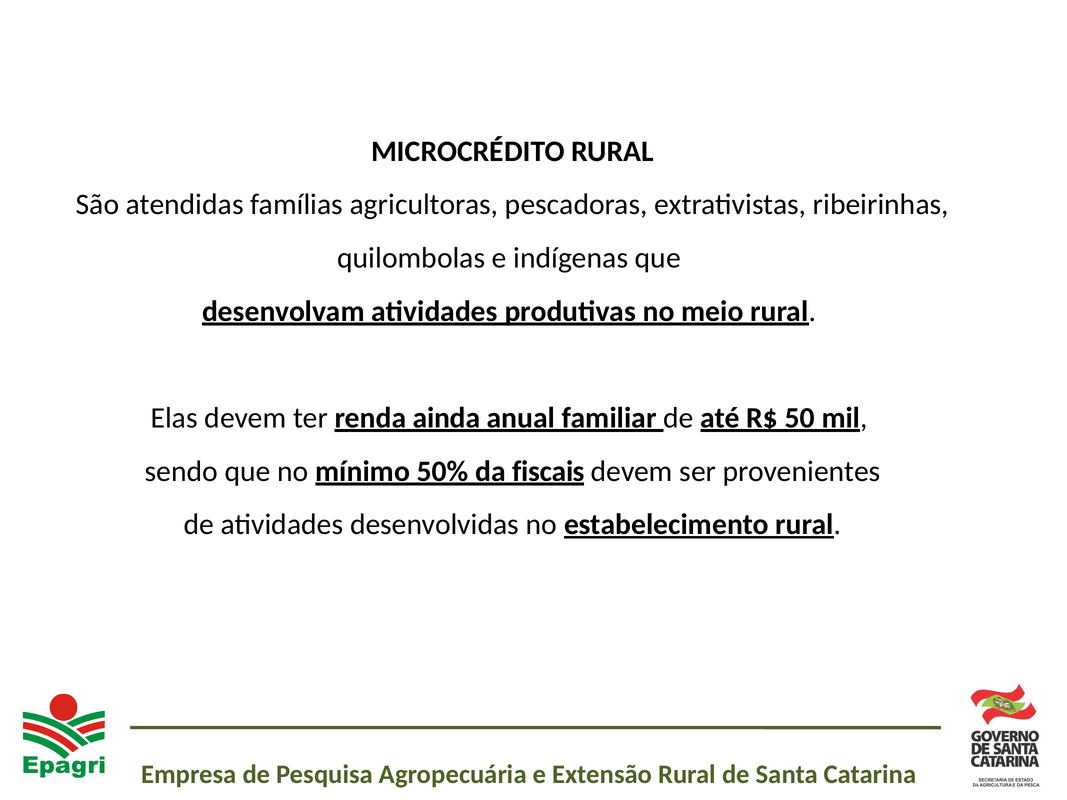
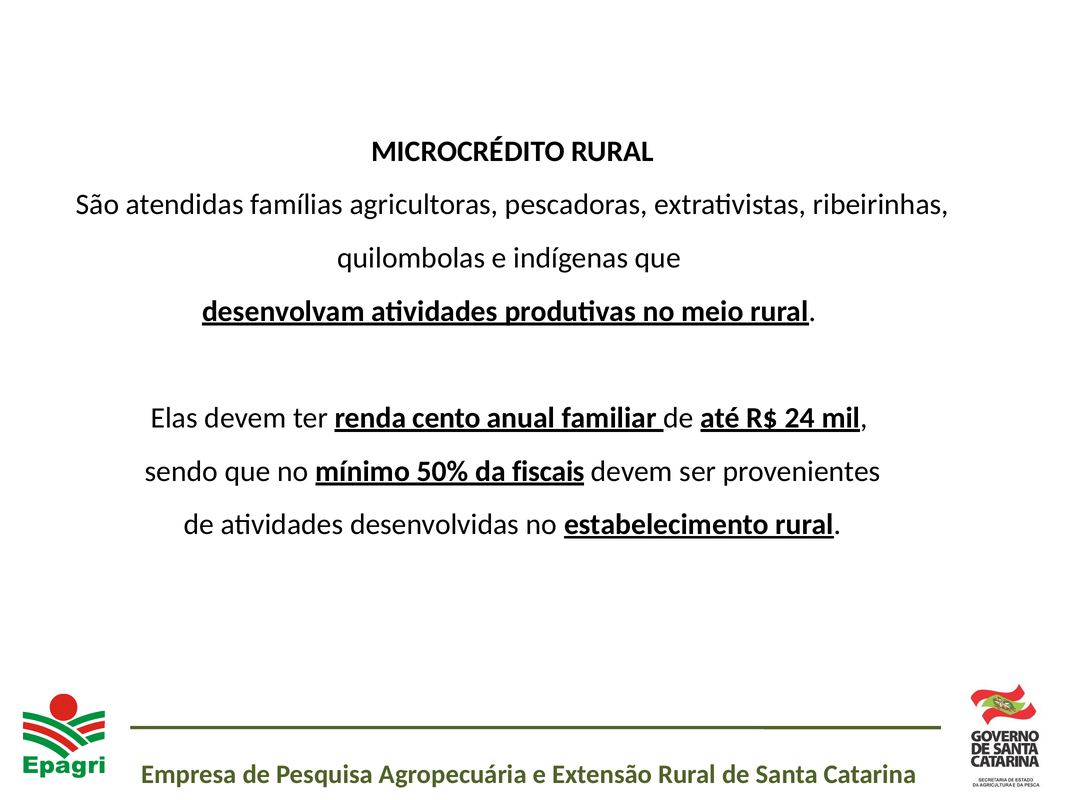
ainda: ainda -> cento
50: 50 -> 24
